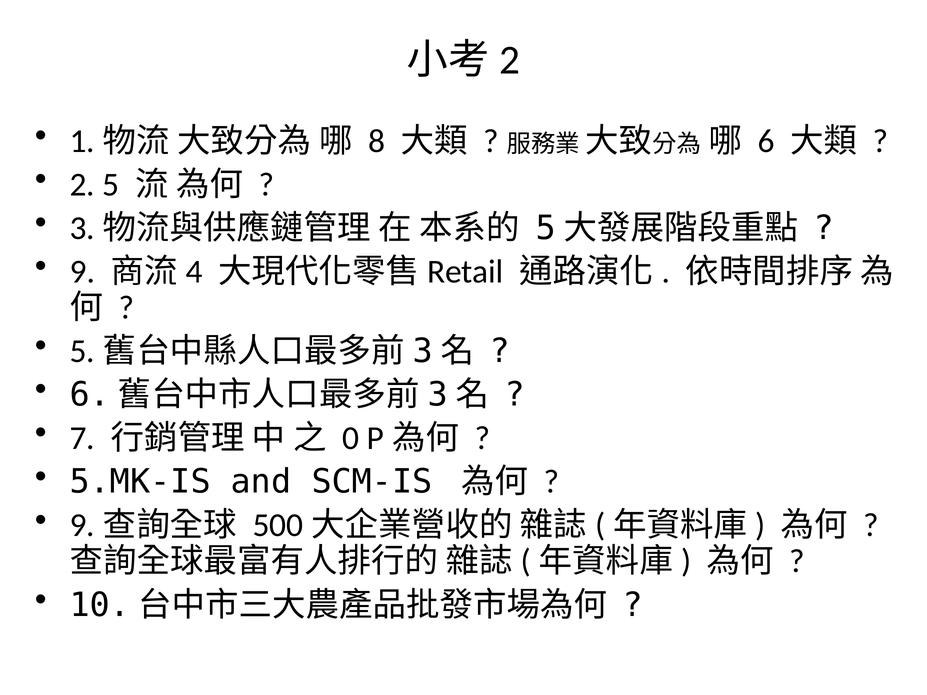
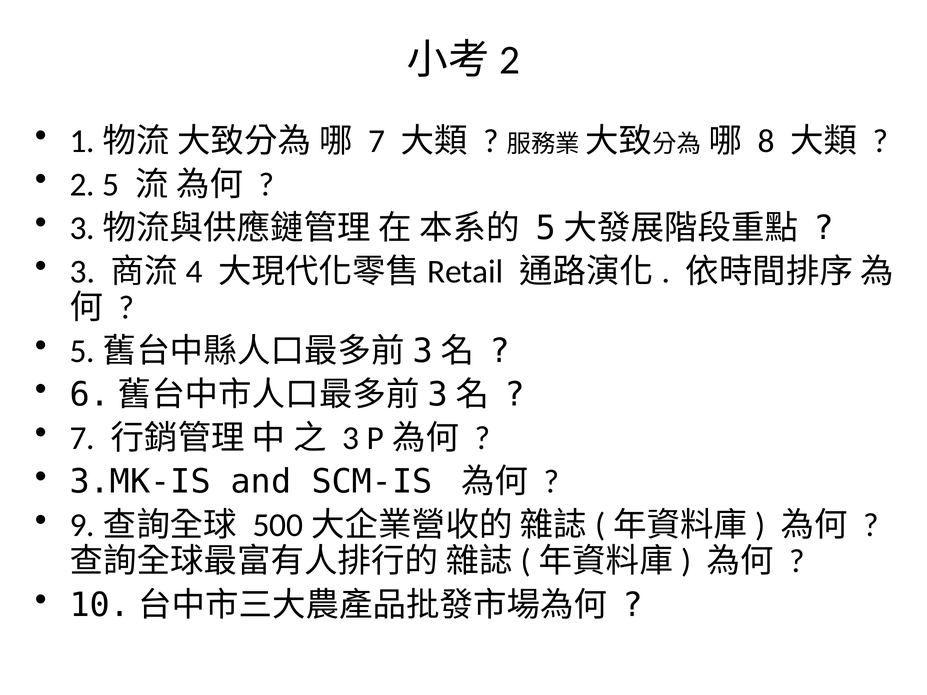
8 at (377, 141): 8 -> 7
6: 6 -> 8
9 at (82, 272): 9 -> 3
0 at (351, 438): 0 -> 3
5.MK-IS: 5.MK-IS -> 3.MK-IS
